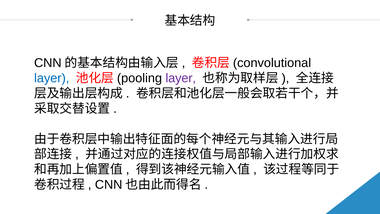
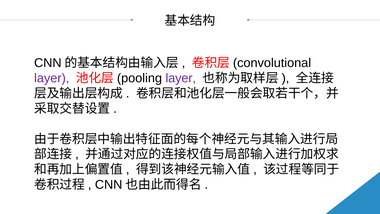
layer at (52, 78) colour: blue -> purple
